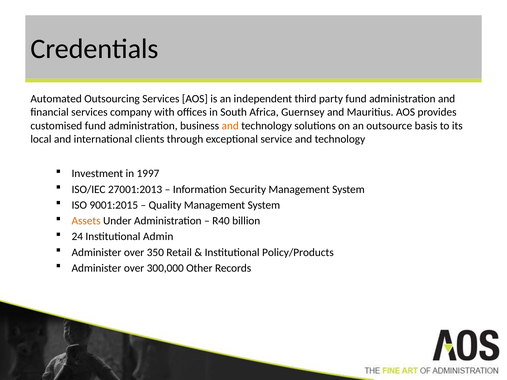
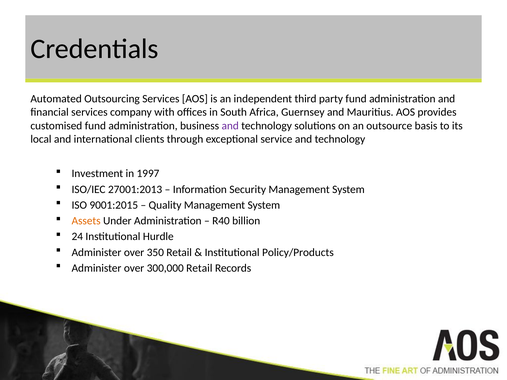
and at (230, 126) colour: orange -> purple
Admin: Admin -> Hurdle
300,000 Other: Other -> Retail
